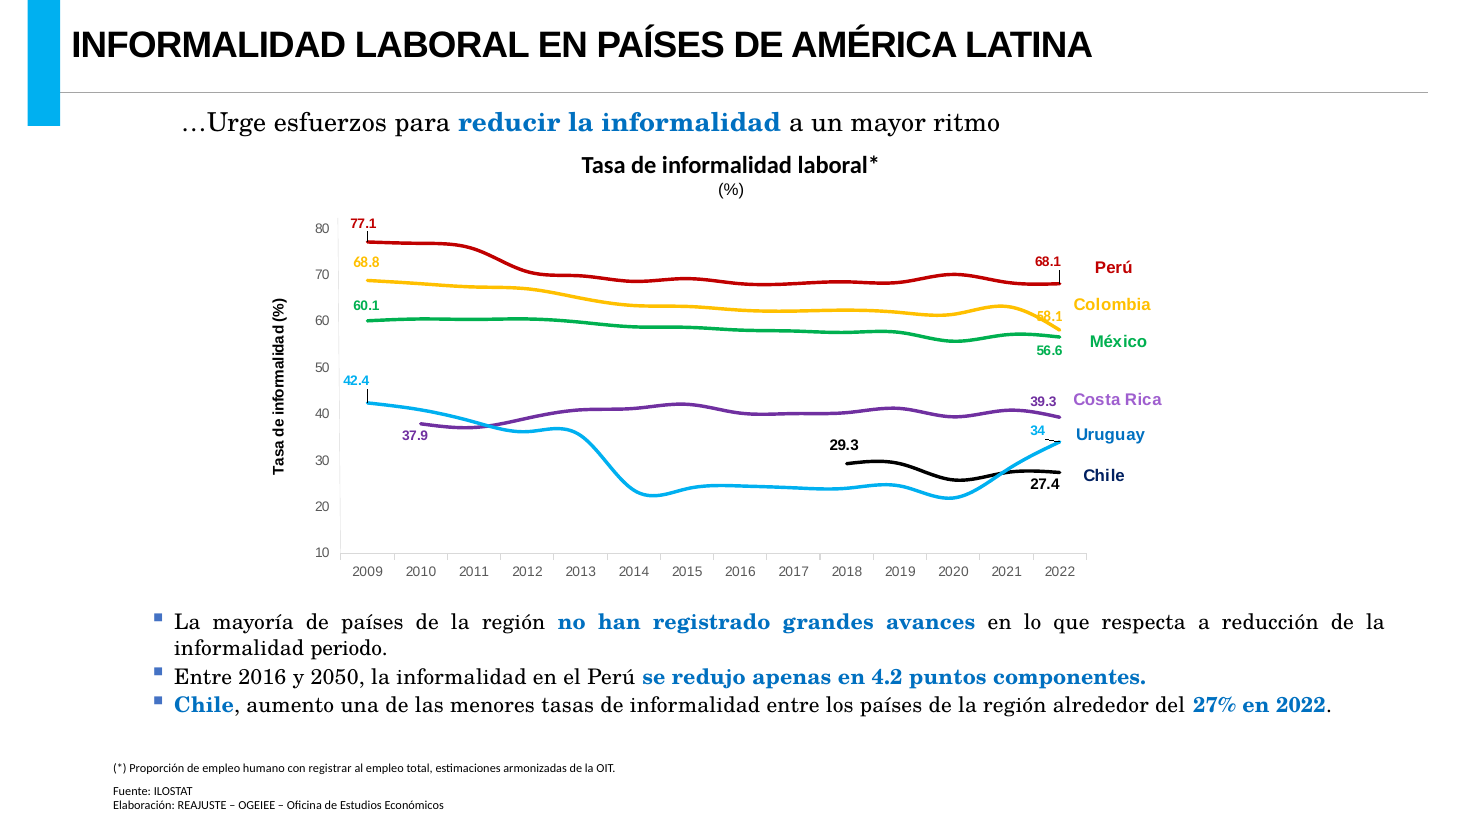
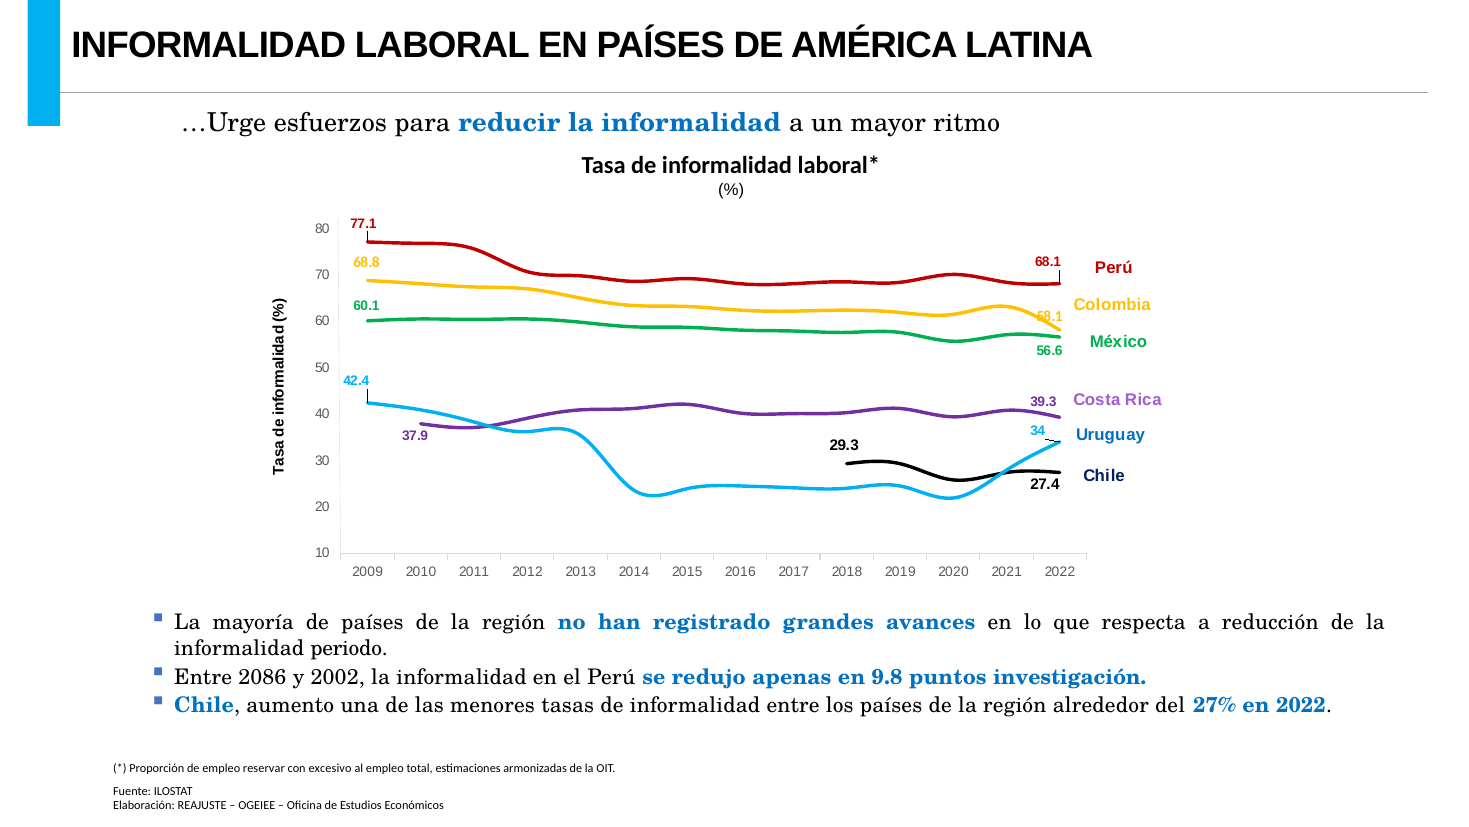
Entre 2016: 2016 -> 2086
2050: 2050 -> 2002
4.2: 4.2 -> 9.8
componentes: componentes -> investigación
humano: humano -> reservar
registrar: registrar -> excesivo
